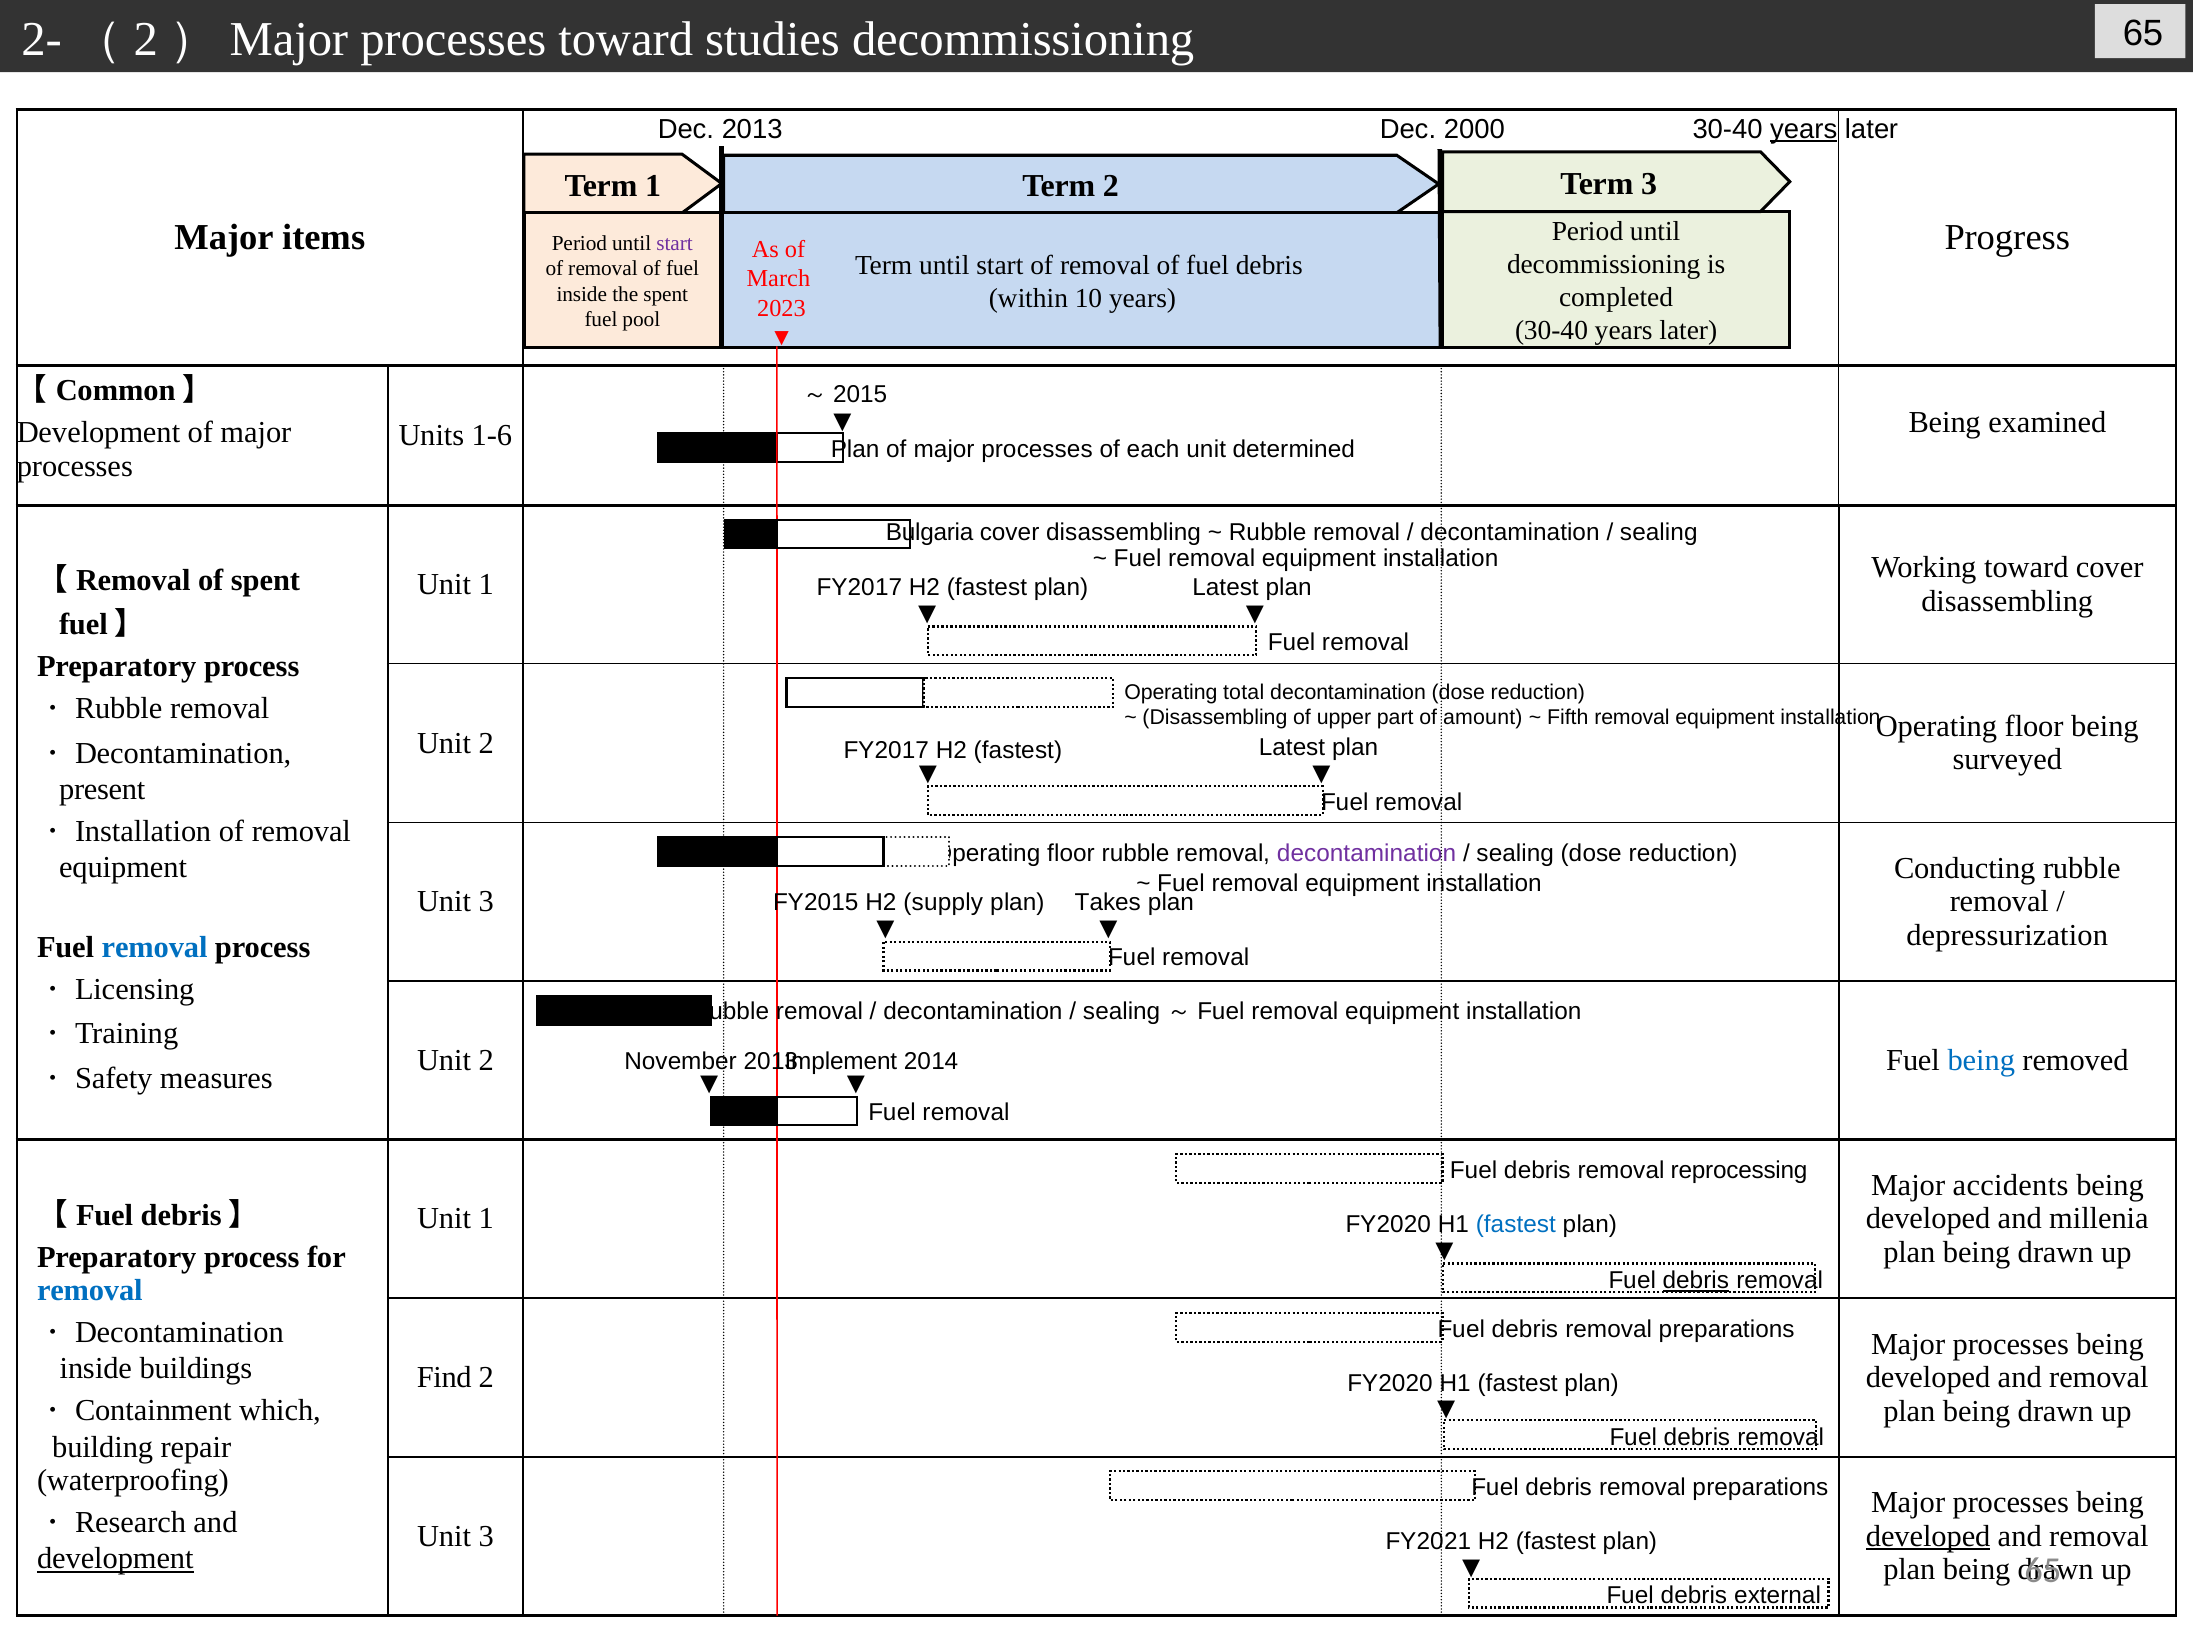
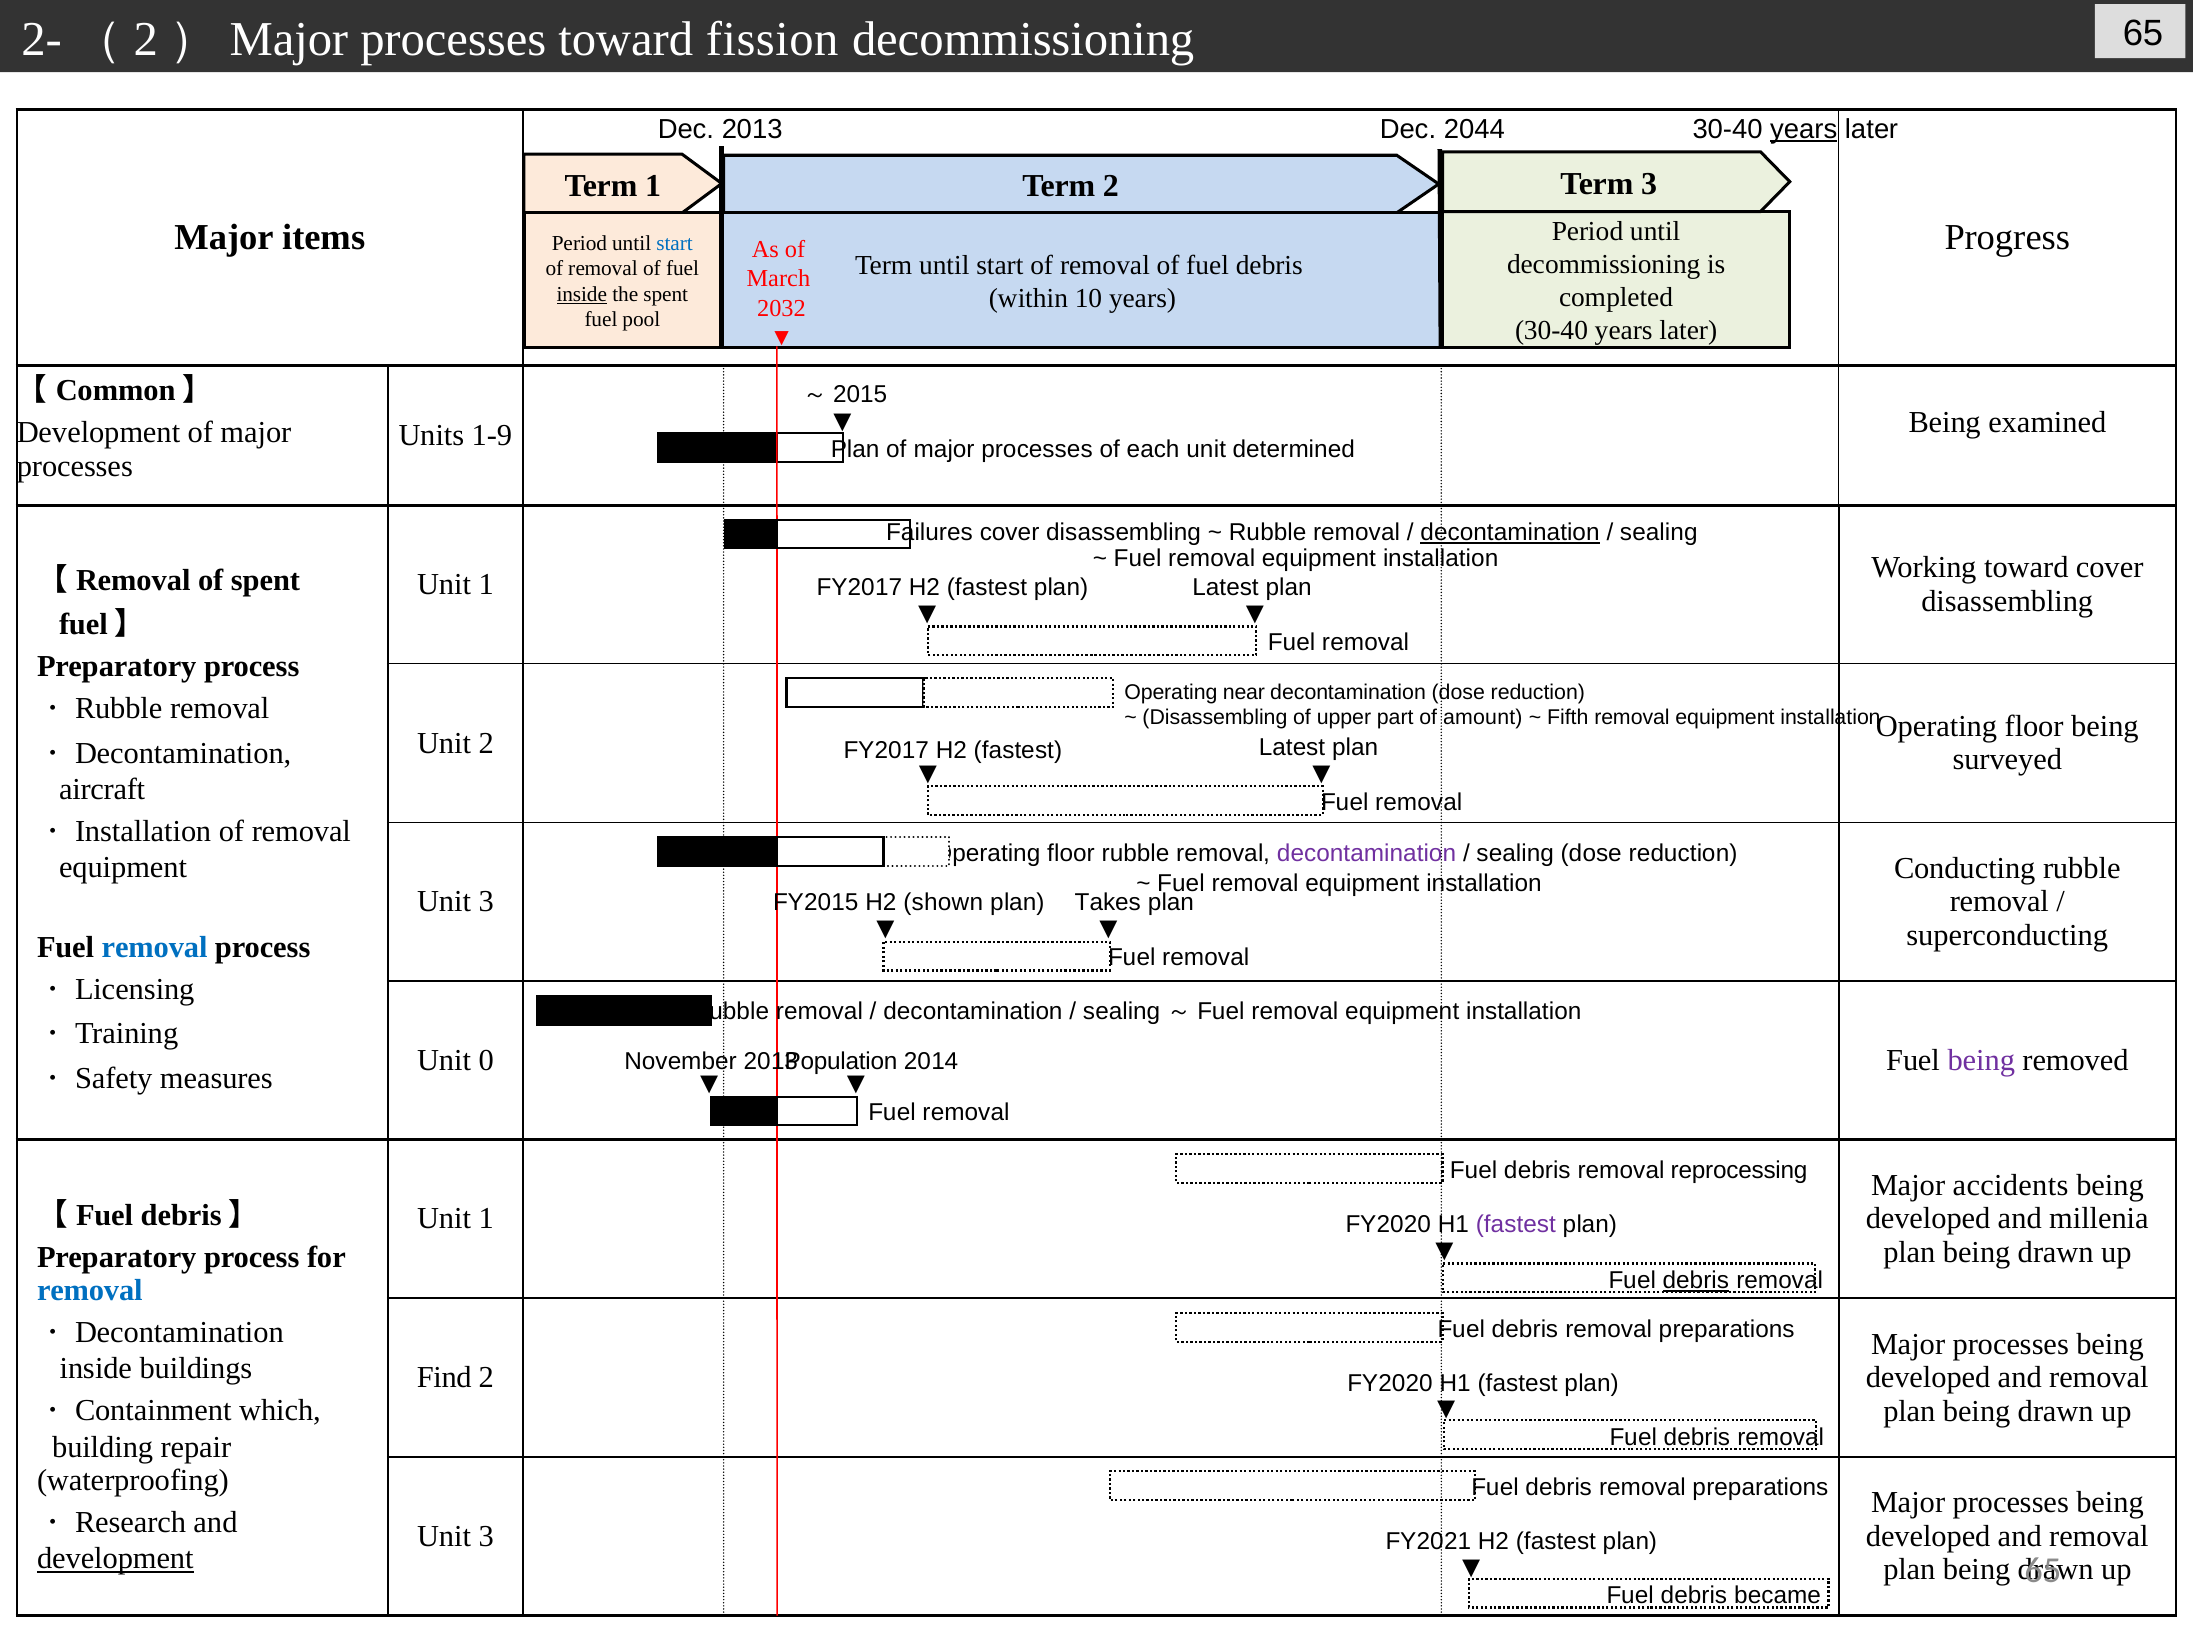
studies: studies -> fission
2000: 2000 -> 2044
start at (675, 243) colour: purple -> blue
inside at (582, 294) underline: none -> present
2023: 2023 -> 2032
1-6: 1-6 -> 1-9
Bulgaria: Bulgaria -> Failures
decontamination at (1510, 533) underline: none -> present
total: total -> near
present: present -> aircraft
supply: supply -> shown
depressurization: depressurization -> superconducting
2 at (486, 1060): 2 -> 0
being at (1981, 1060) colour: blue -> purple
Implement: Implement -> Population
fastest at (1516, 1224) colour: blue -> purple
developed at (1928, 1536) underline: present -> none
external: external -> became
